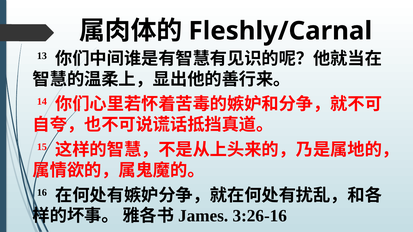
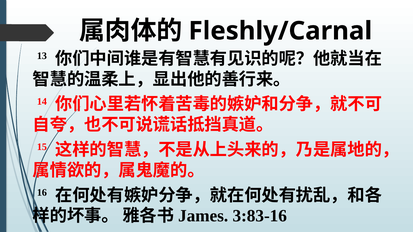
3:26-16: 3:26-16 -> 3:83-16
